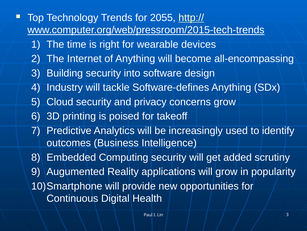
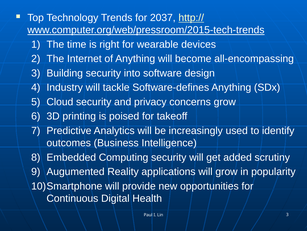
2055: 2055 -> 2037
